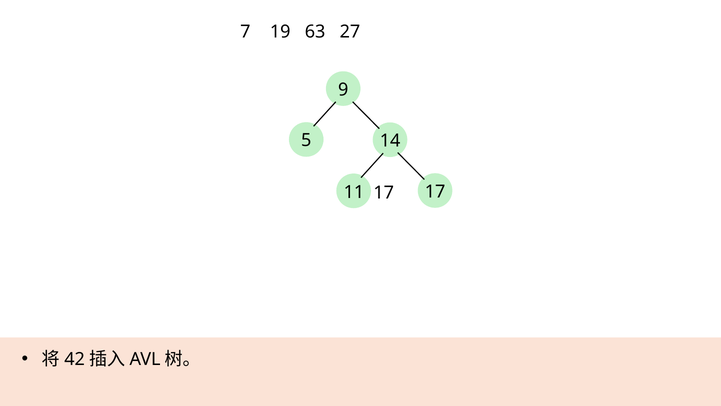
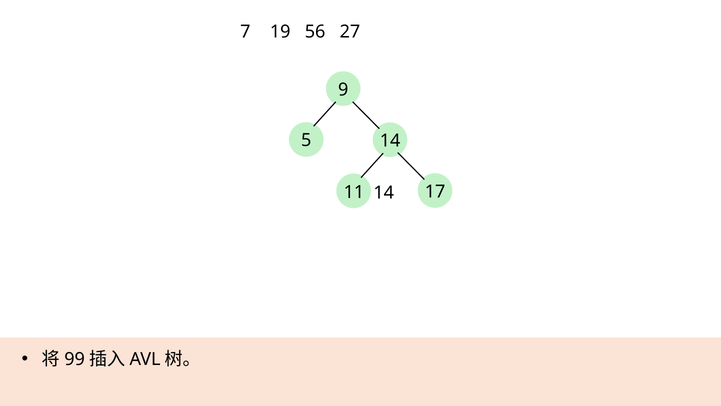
63: 63 -> 56
11 17: 17 -> 14
42: 42 -> 99
